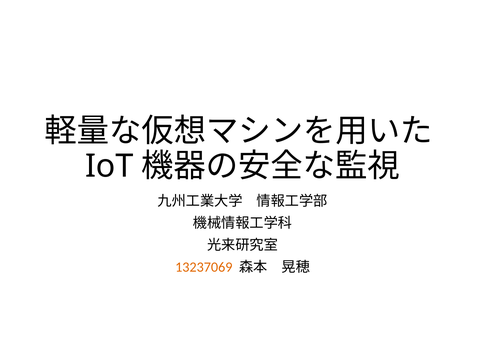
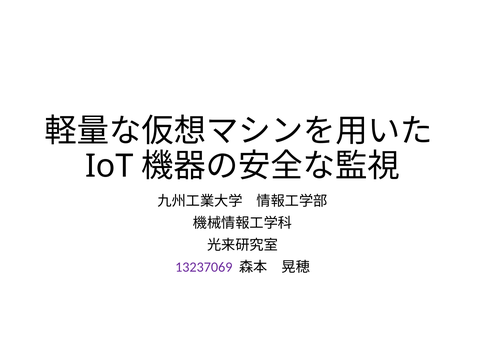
13237069 colour: orange -> purple
